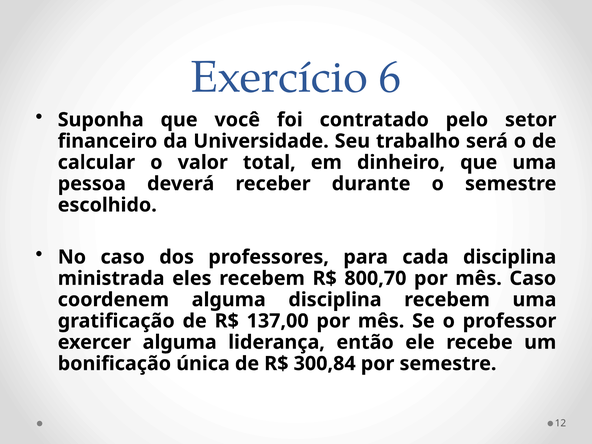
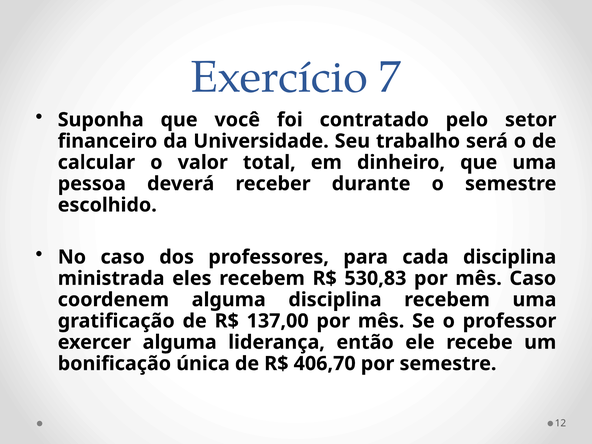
6: 6 -> 7
800,70: 800,70 -> 530,83
300,84: 300,84 -> 406,70
